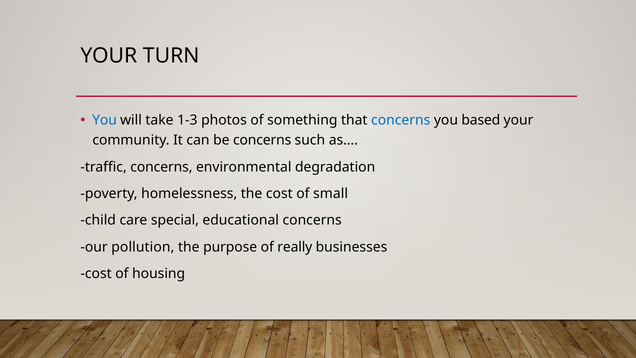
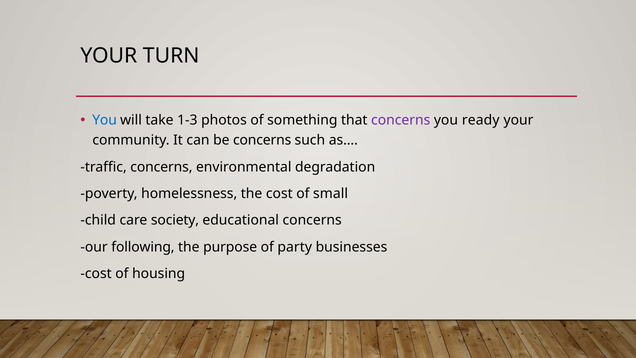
concerns at (401, 120) colour: blue -> purple
based: based -> ready
special: special -> society
pollution: pollution -> following
really: really -> party
